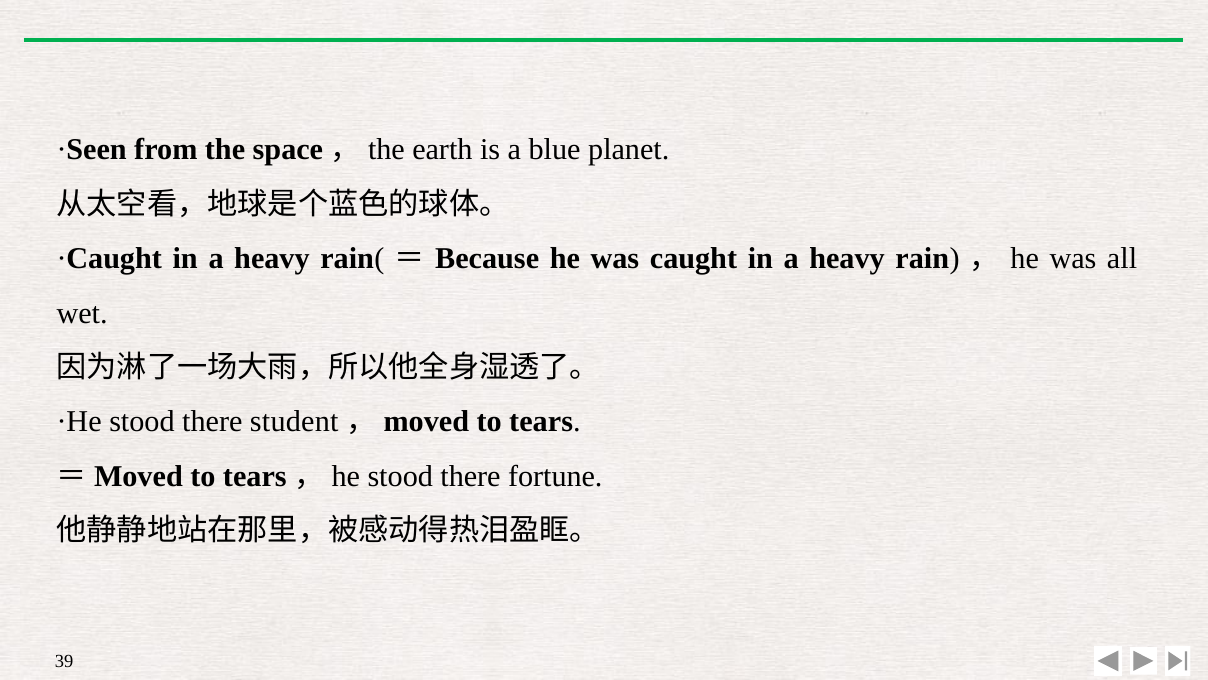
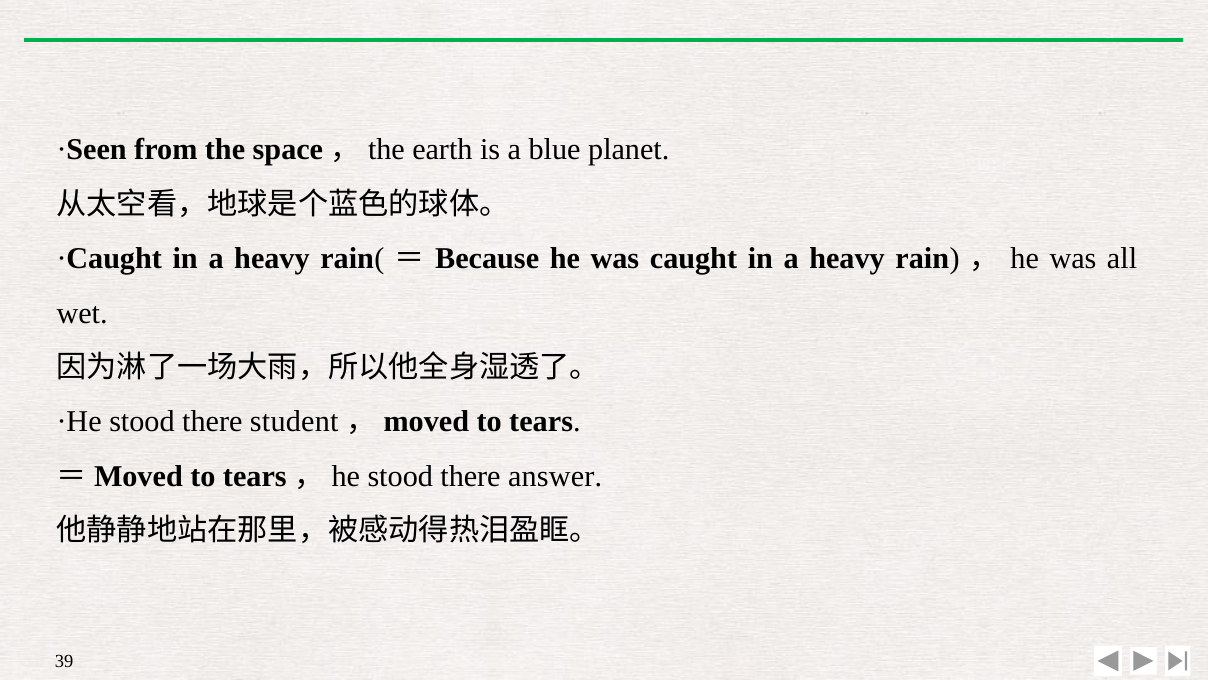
fortune: fortune -> answer
